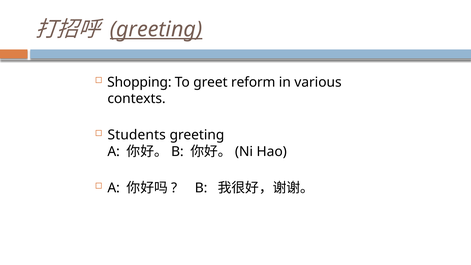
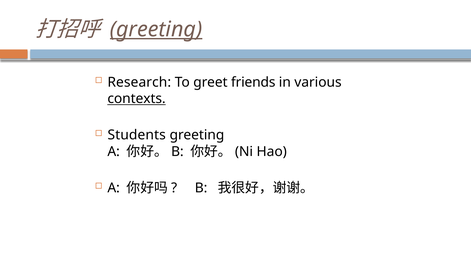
Shopping: Shopping -> Research
reform: reform -> friends
contexts underline: none -> present
